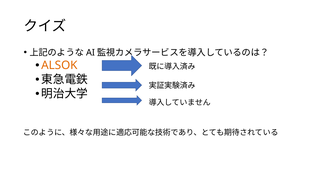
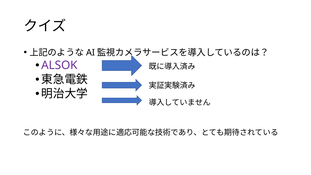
ALSOK colour: orange -> purple
